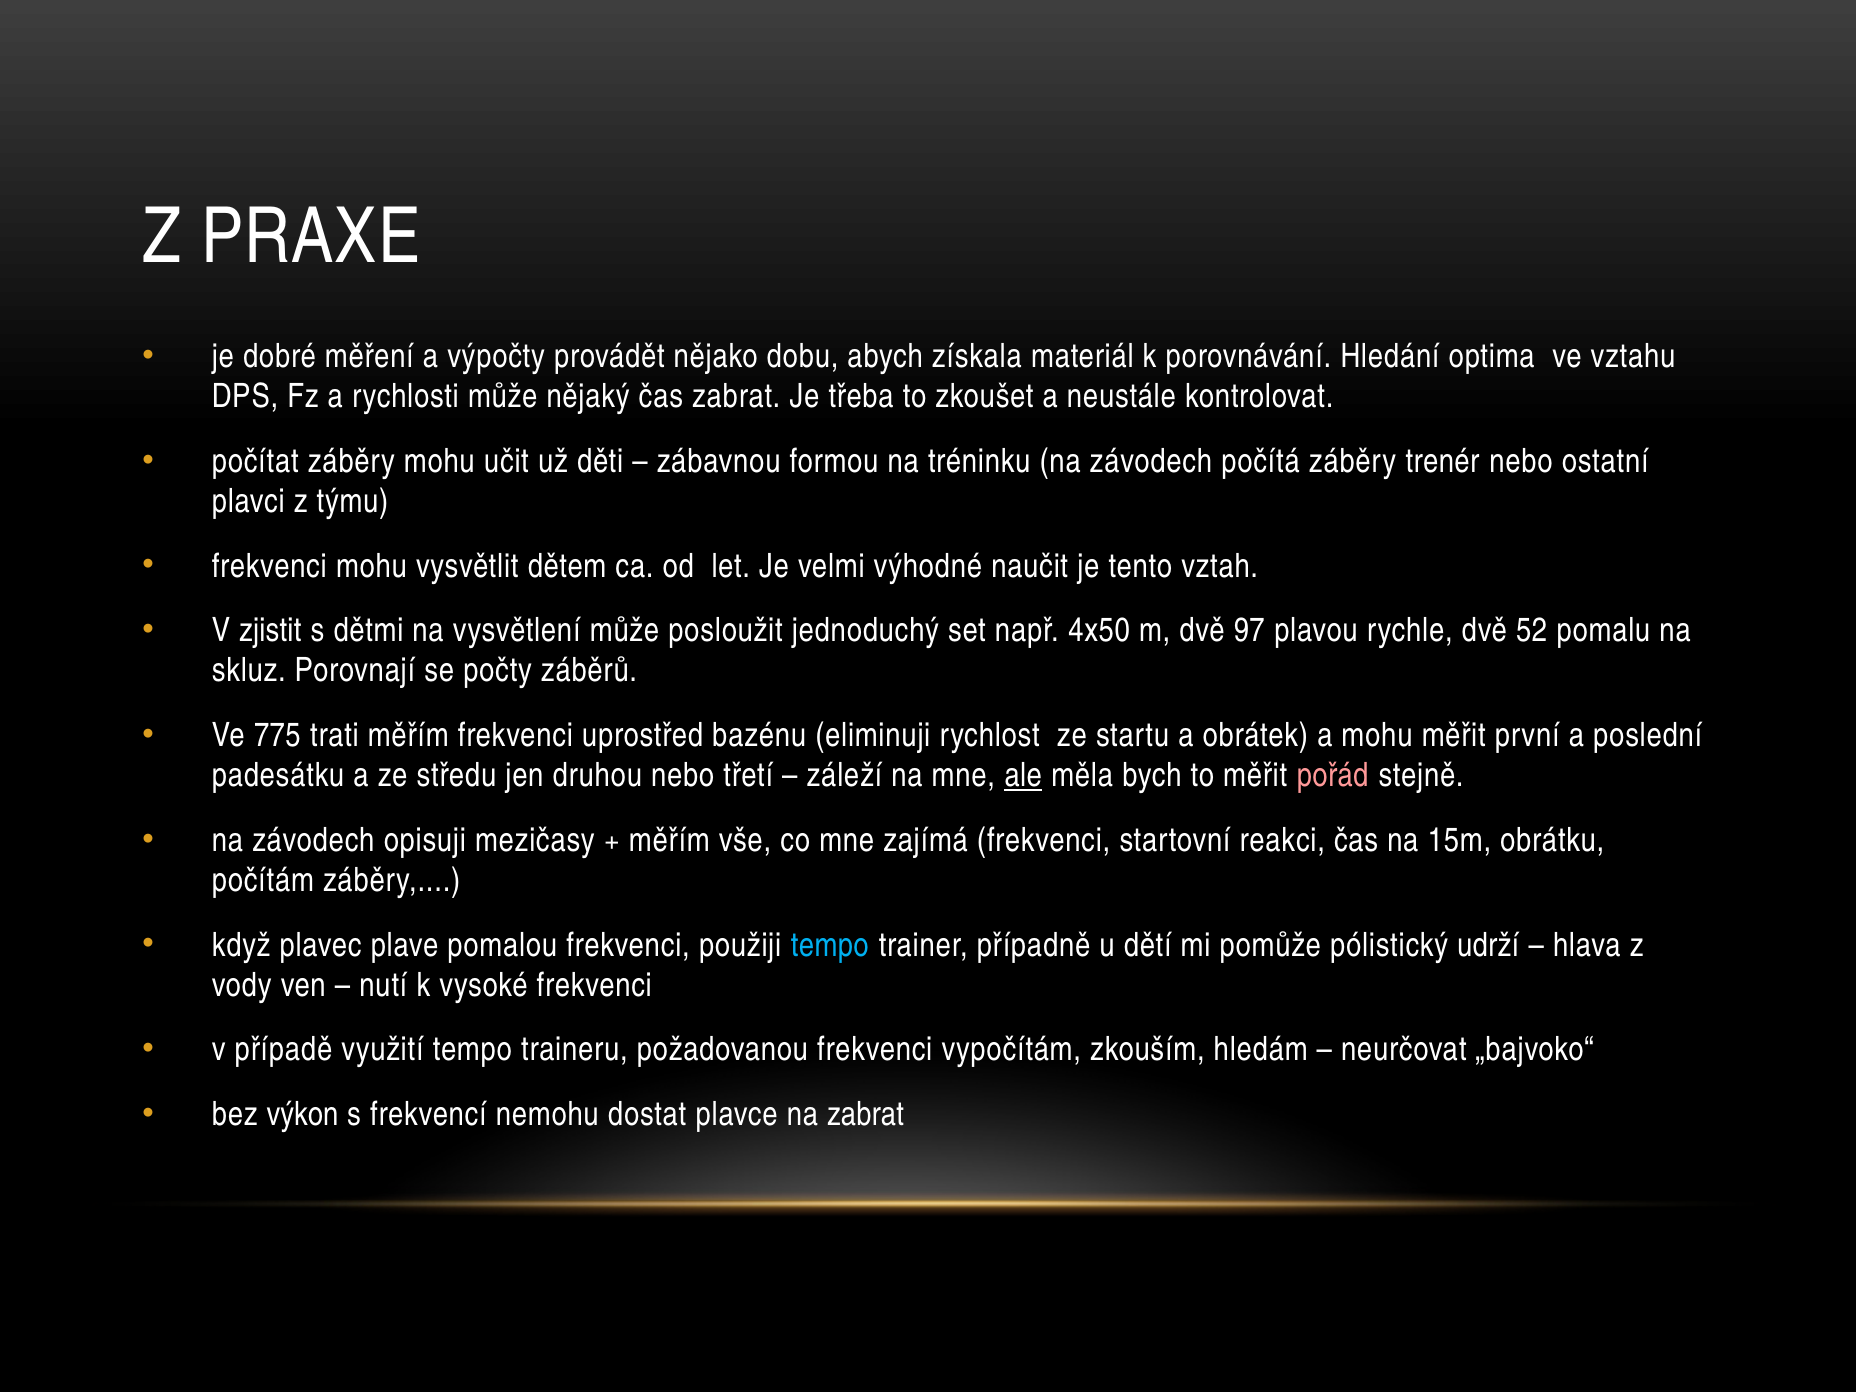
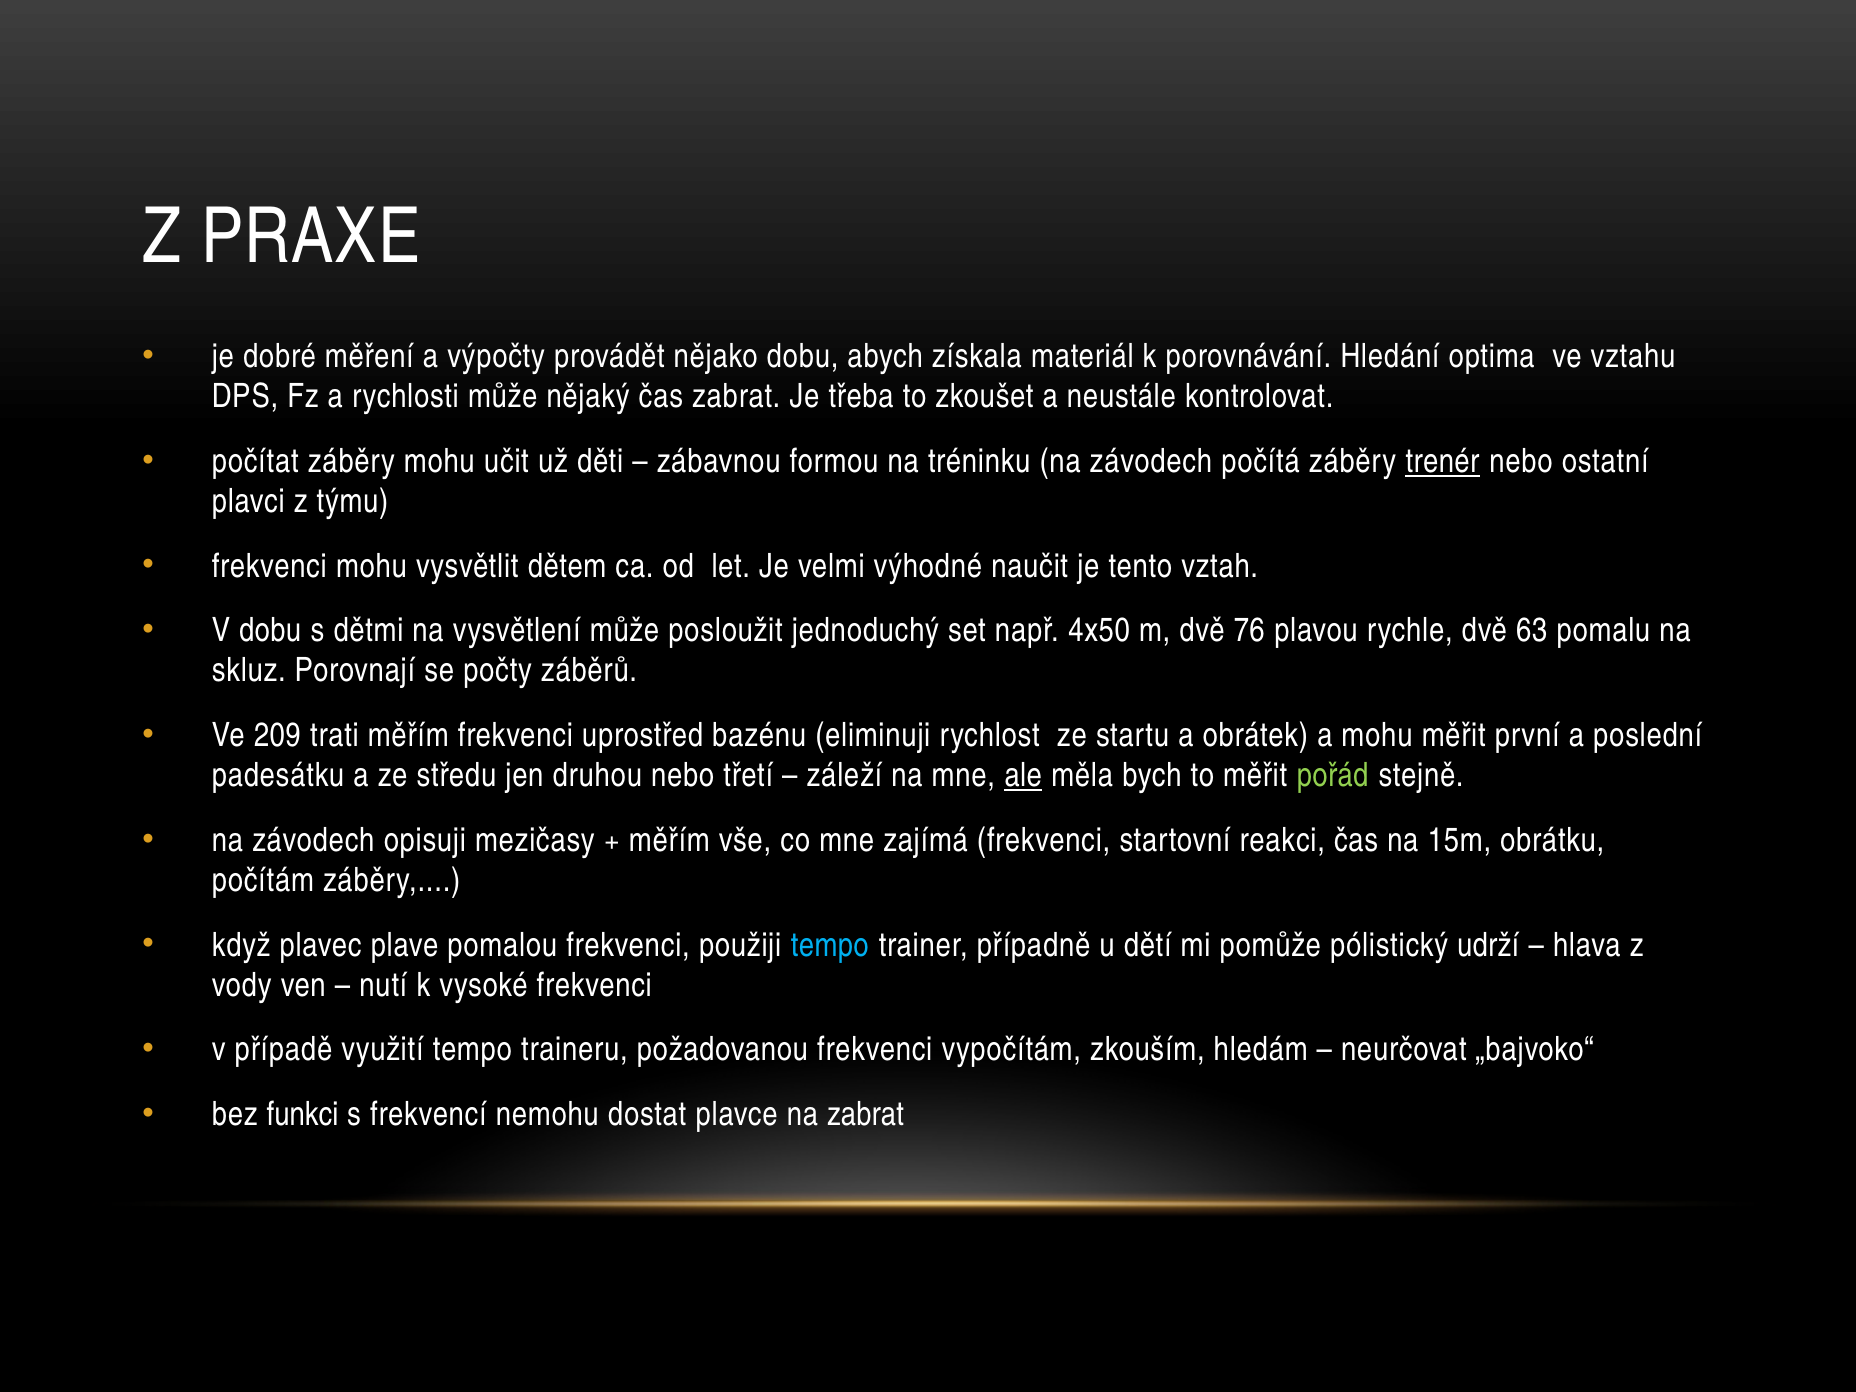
trenér underline: none -> present
V zjistit: zjistit -> dobu
97: 97 -> 76
52: 52 -> 63
775: 775 -> 209
pořád colour: pink -> light green
výkon: výkon -> funkci
